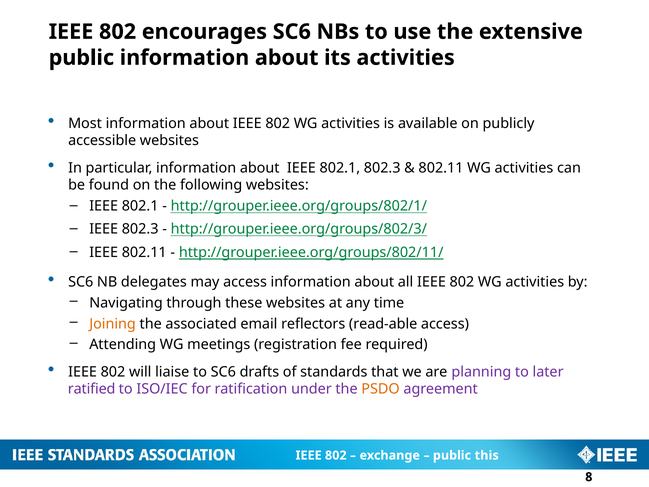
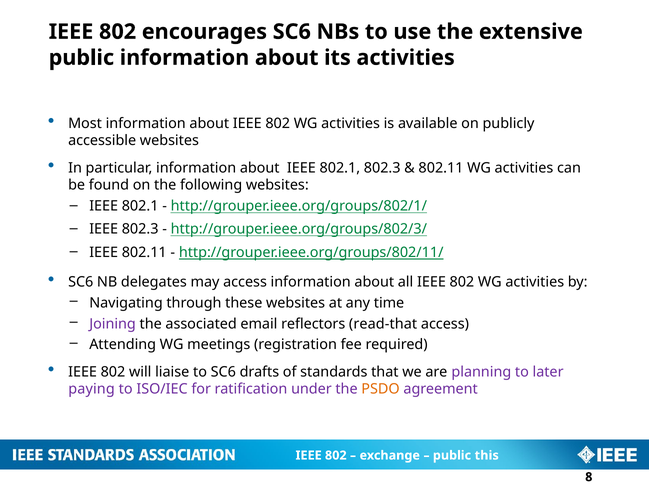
Joining colour: orange -> purple
read-able: read-able -> read-that
ratified: ratified -> paying
